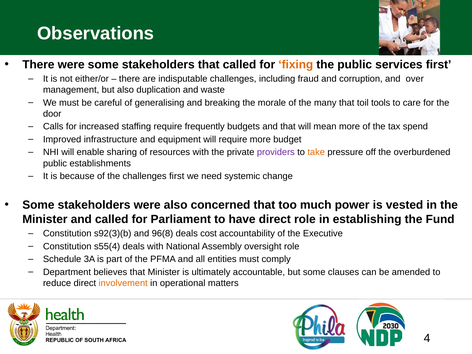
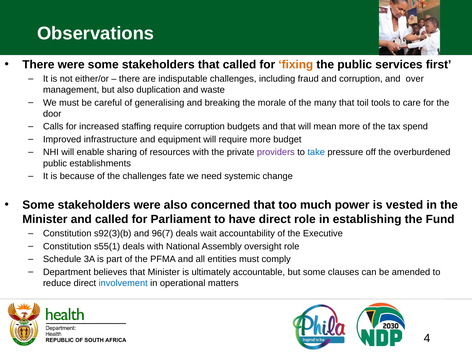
require frequently: frequently -> corruption
take colour: orange -> blue
challenges first: first -> fate
96(8: 96(8 -> 96(7
cost: cost -> wait
s55(4: s55(4 -> s55(1
involvement colour: orange -> blue
